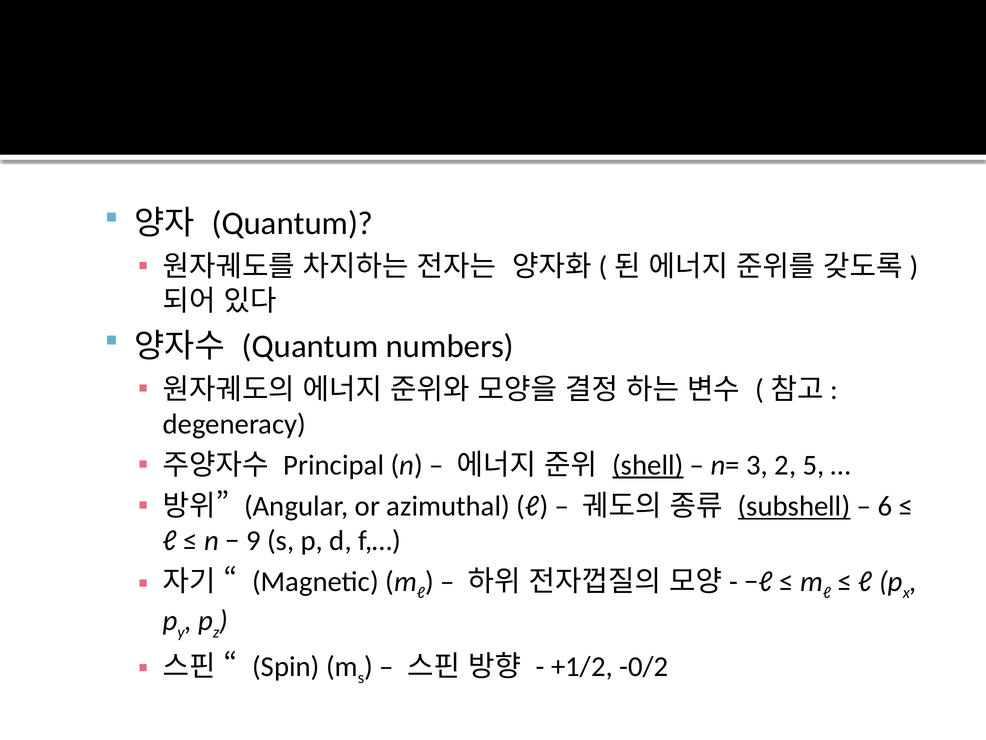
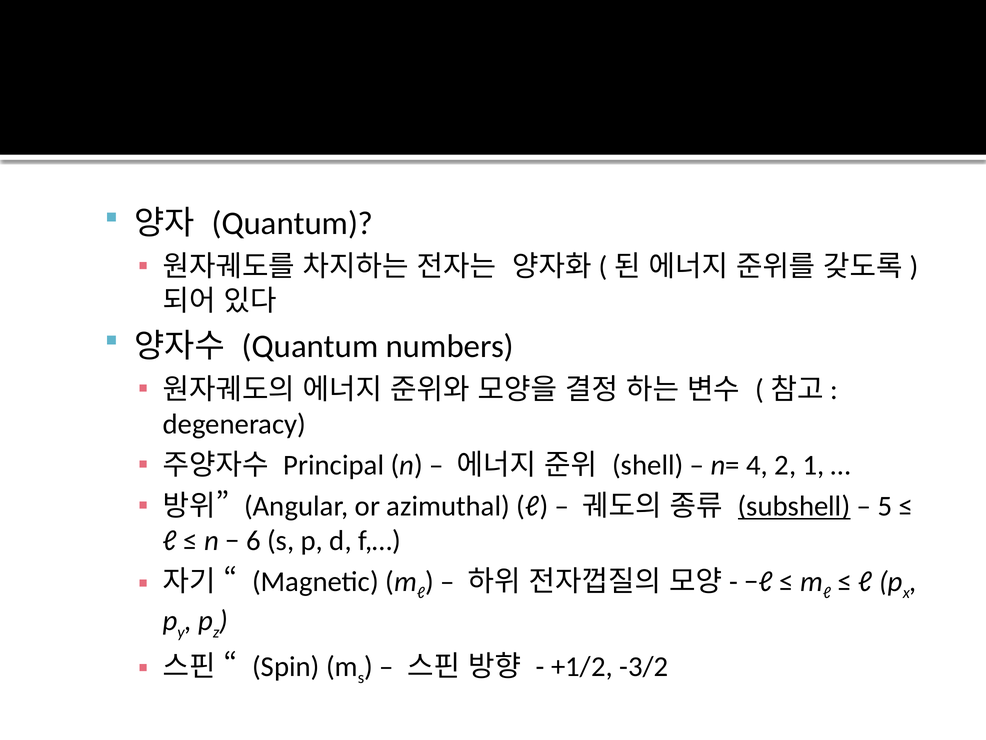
shell underline: present -> none
3: 3 -> 4
5: 5 -> 1
6: 6 -> 5
9: 9 -> 6
-0/2: -0/2 -> -3/2
